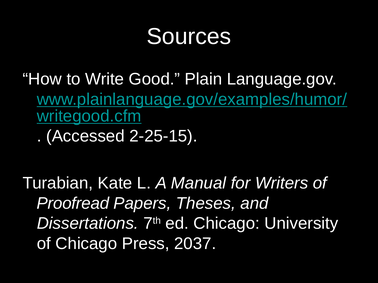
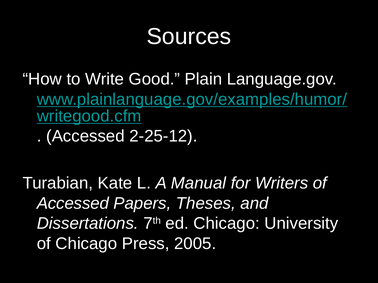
2-25-15: 2-25-15 -> 2-25-12
Proofread at (73, 204): Proofread -> Accessed
2037: 2037 -> 2005
